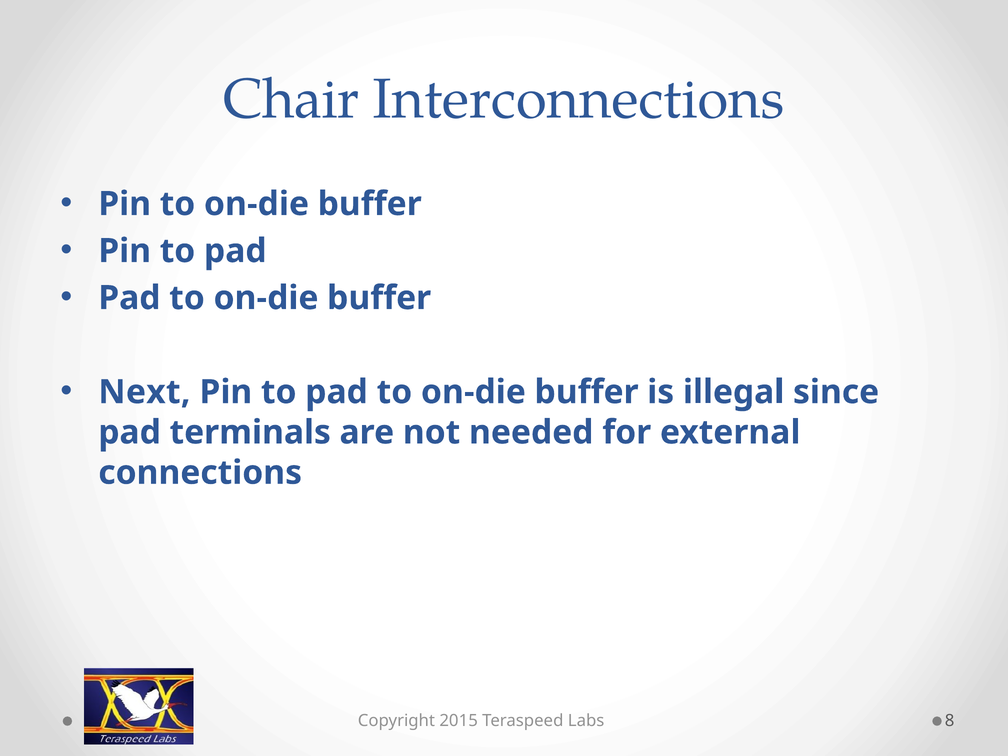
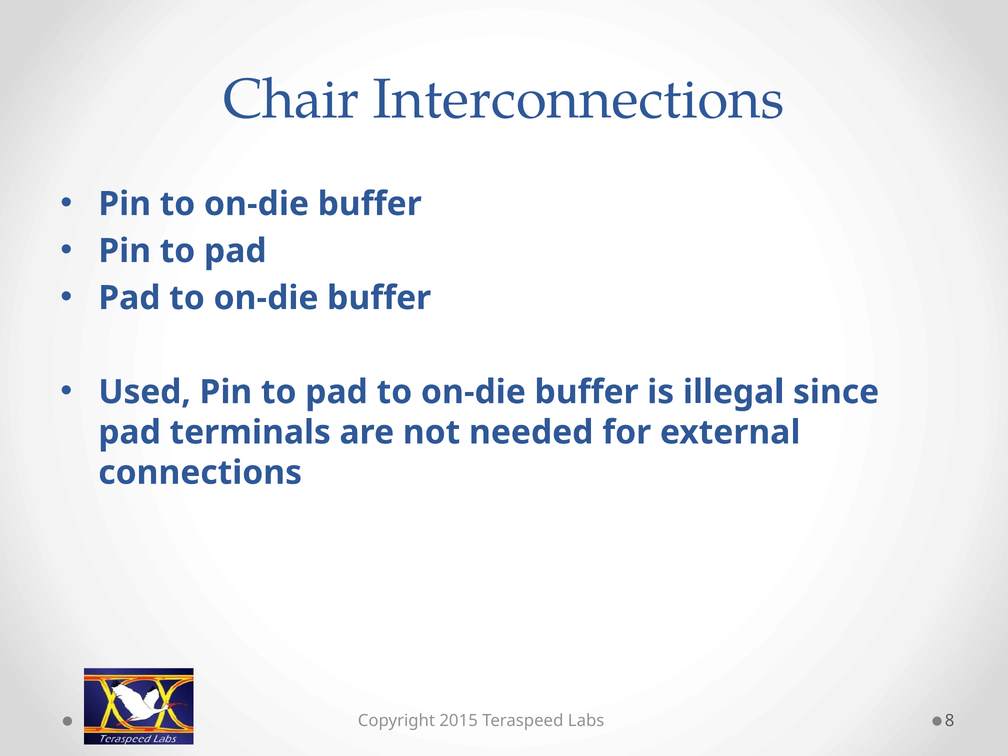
Next: Next -> Used
